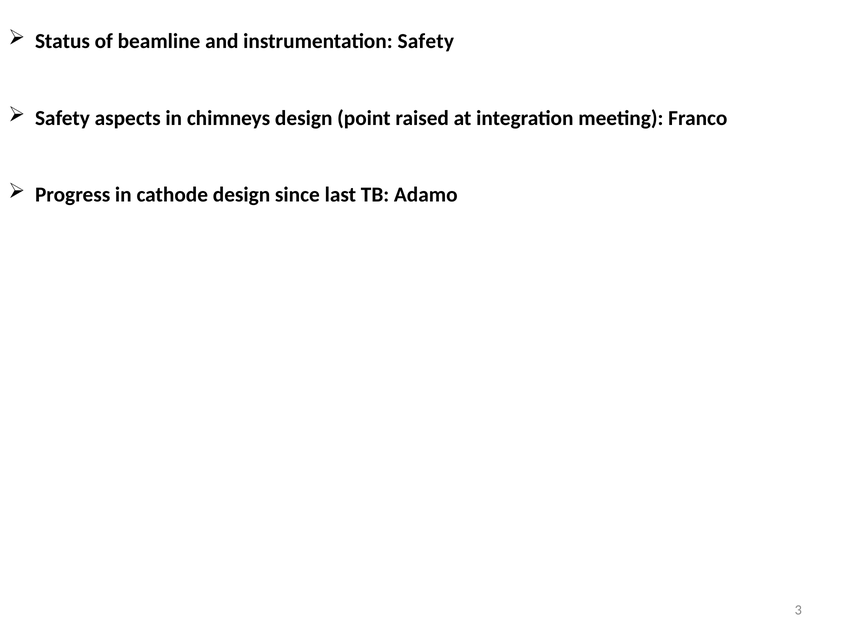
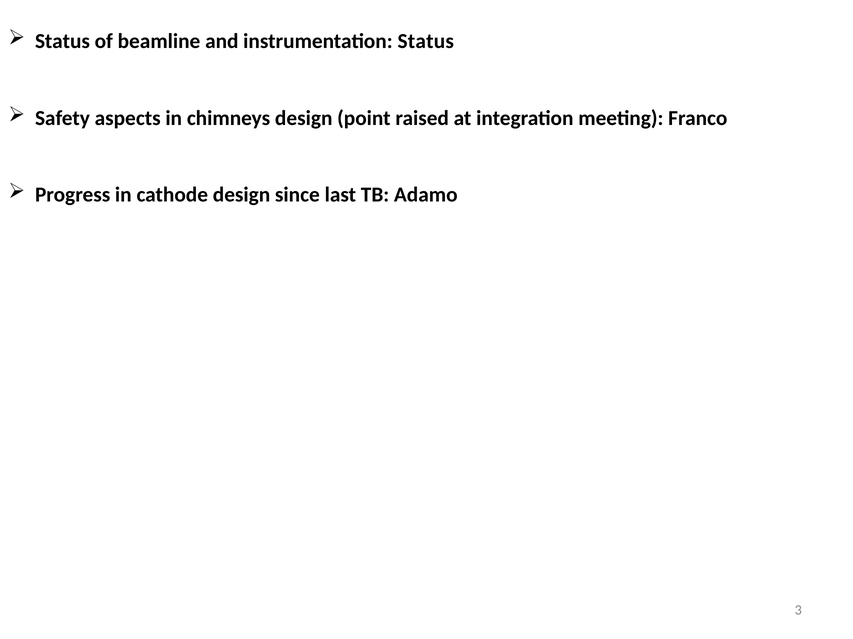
instrumentation Safety: Safety -> Status
